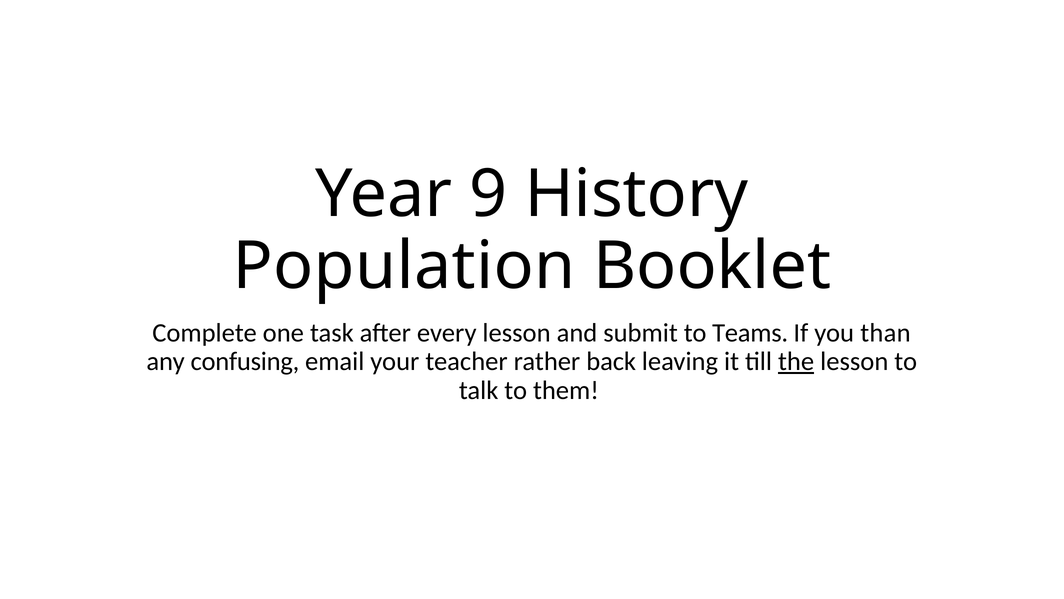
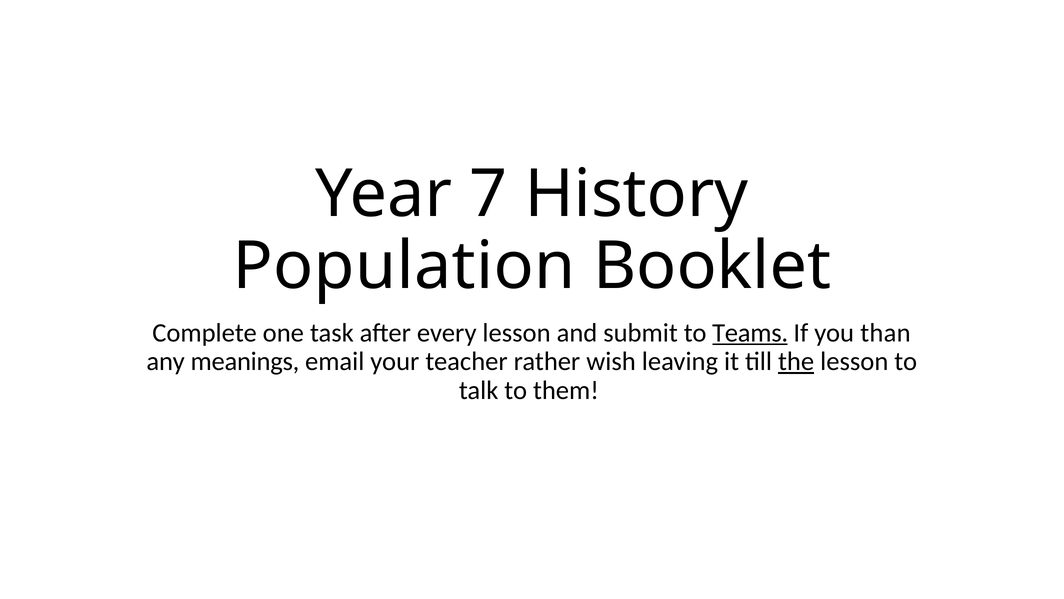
9: 9 -> 7
Teams underline: none -> present
confusing: confusing -> meanings
back: back -> wish
